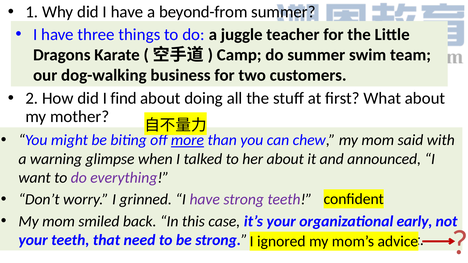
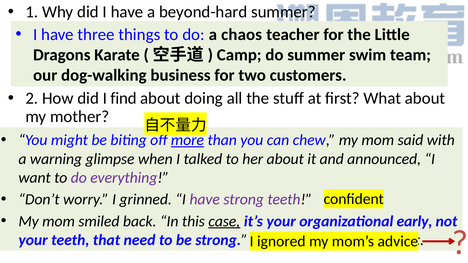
beyond-from: beyond-from -> beyond-hard
juggle: juggle -> chaos
case underline: none -> present
